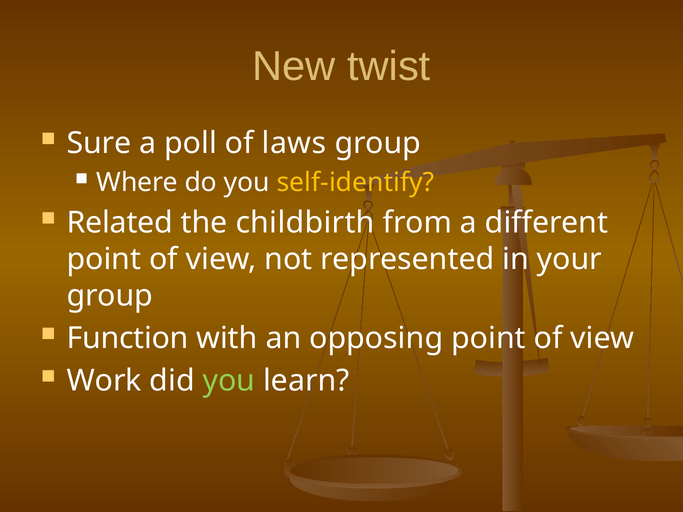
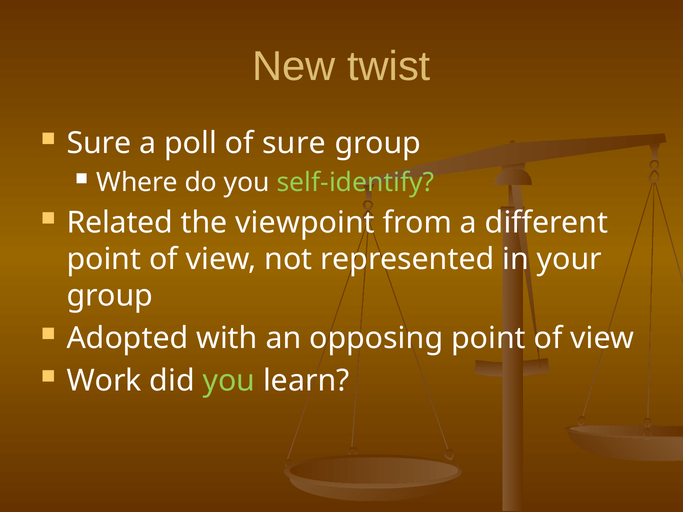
of laws: laws -> sure
self-identify colour: yellow -> light green
childbirth: childbirth -> viewpoint
Function: Function -> Adopted
